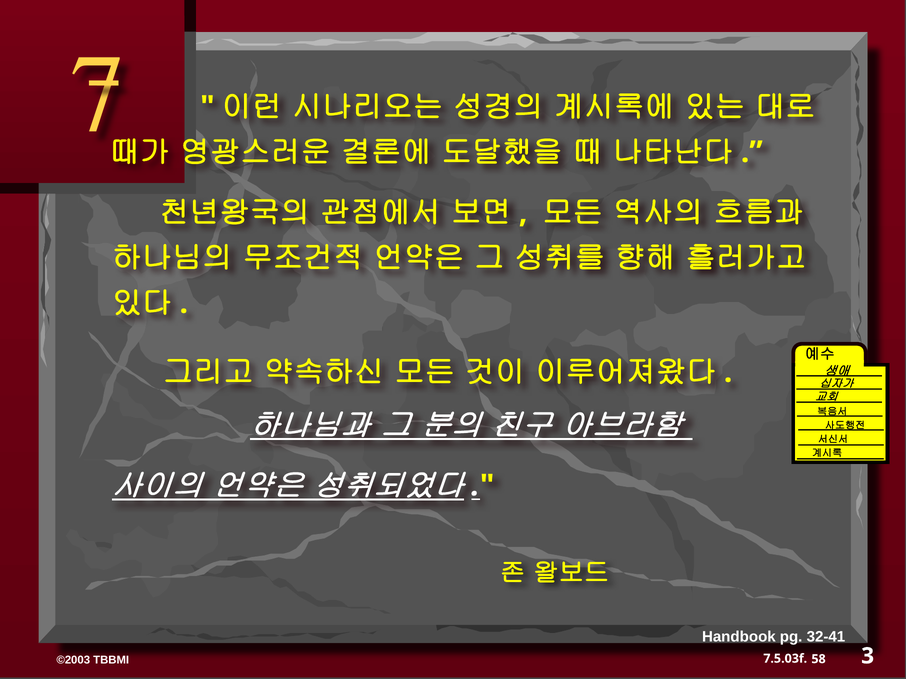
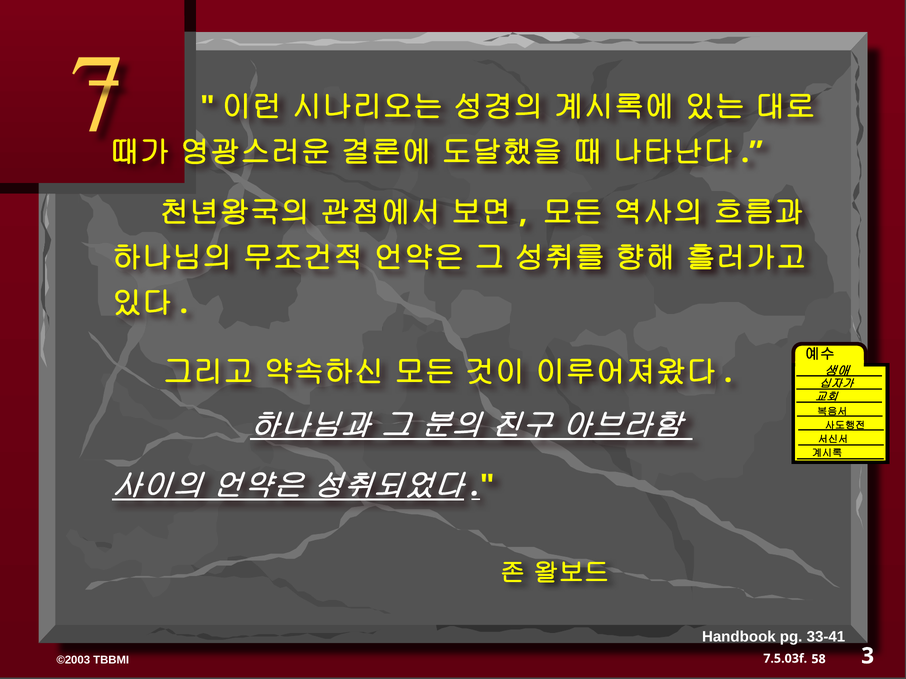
32-41: 32-41 -> 33-41
